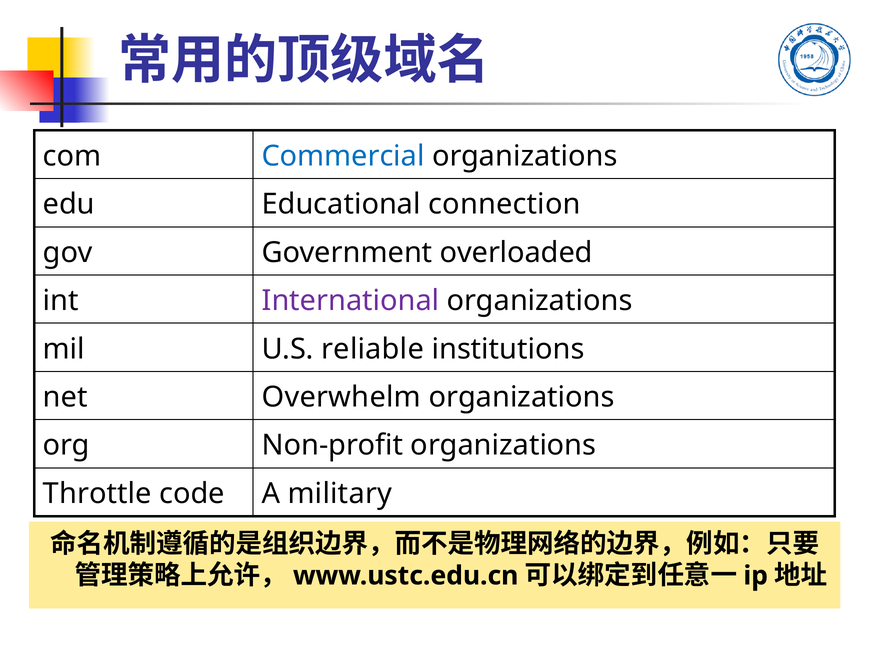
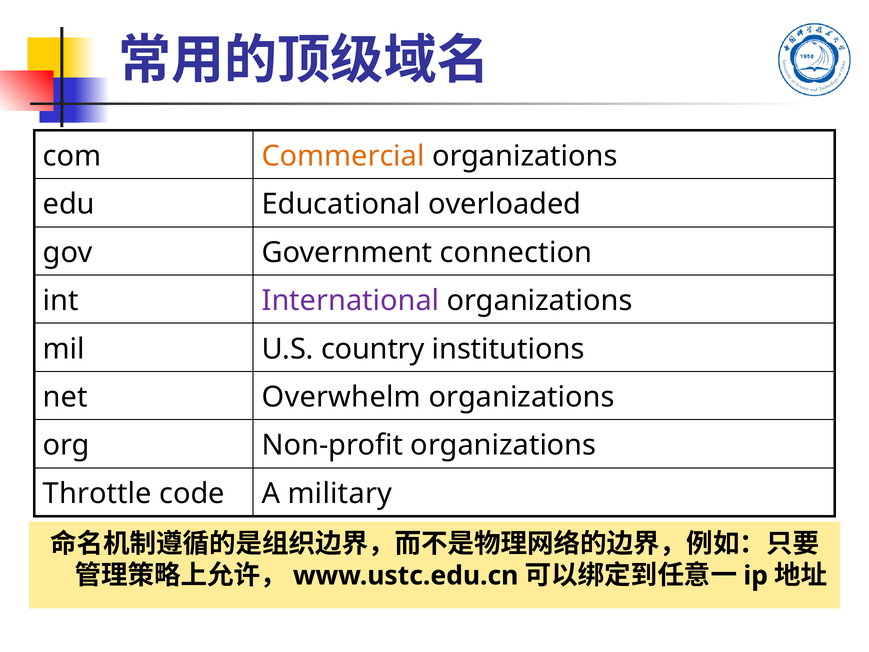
Commercial colour: blue -> orange
connection: connection -> overloaded
overloaded: overloaded -> connection
reliable: reliable -> country
